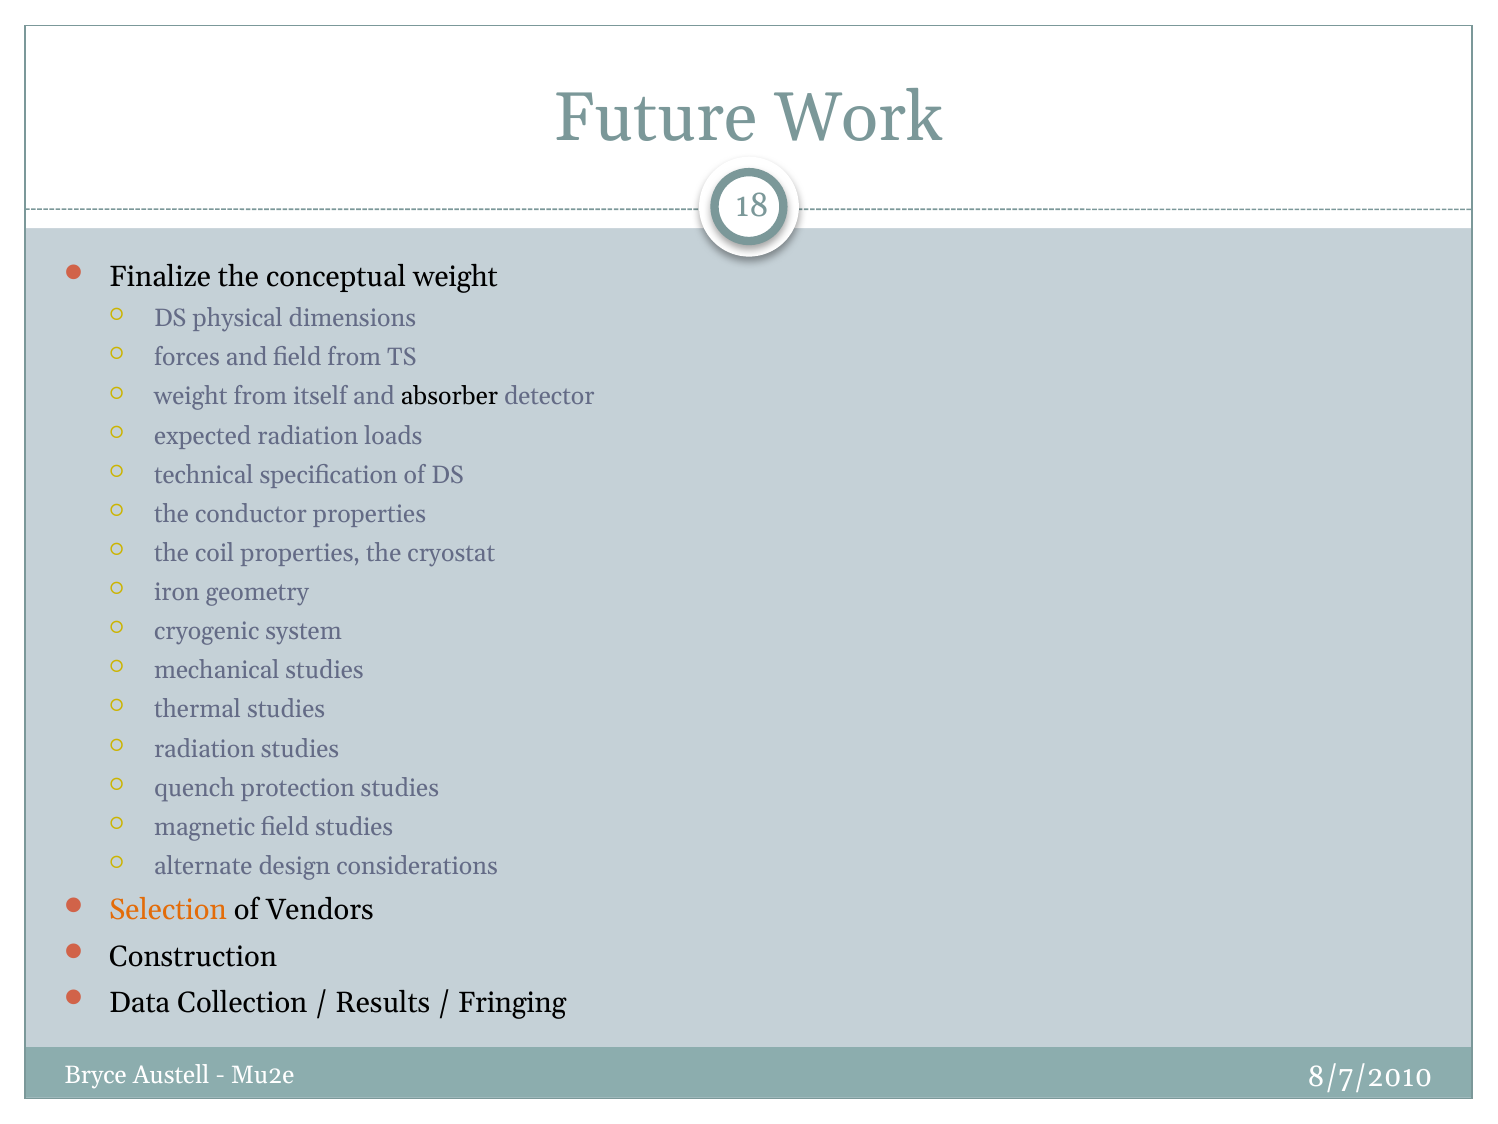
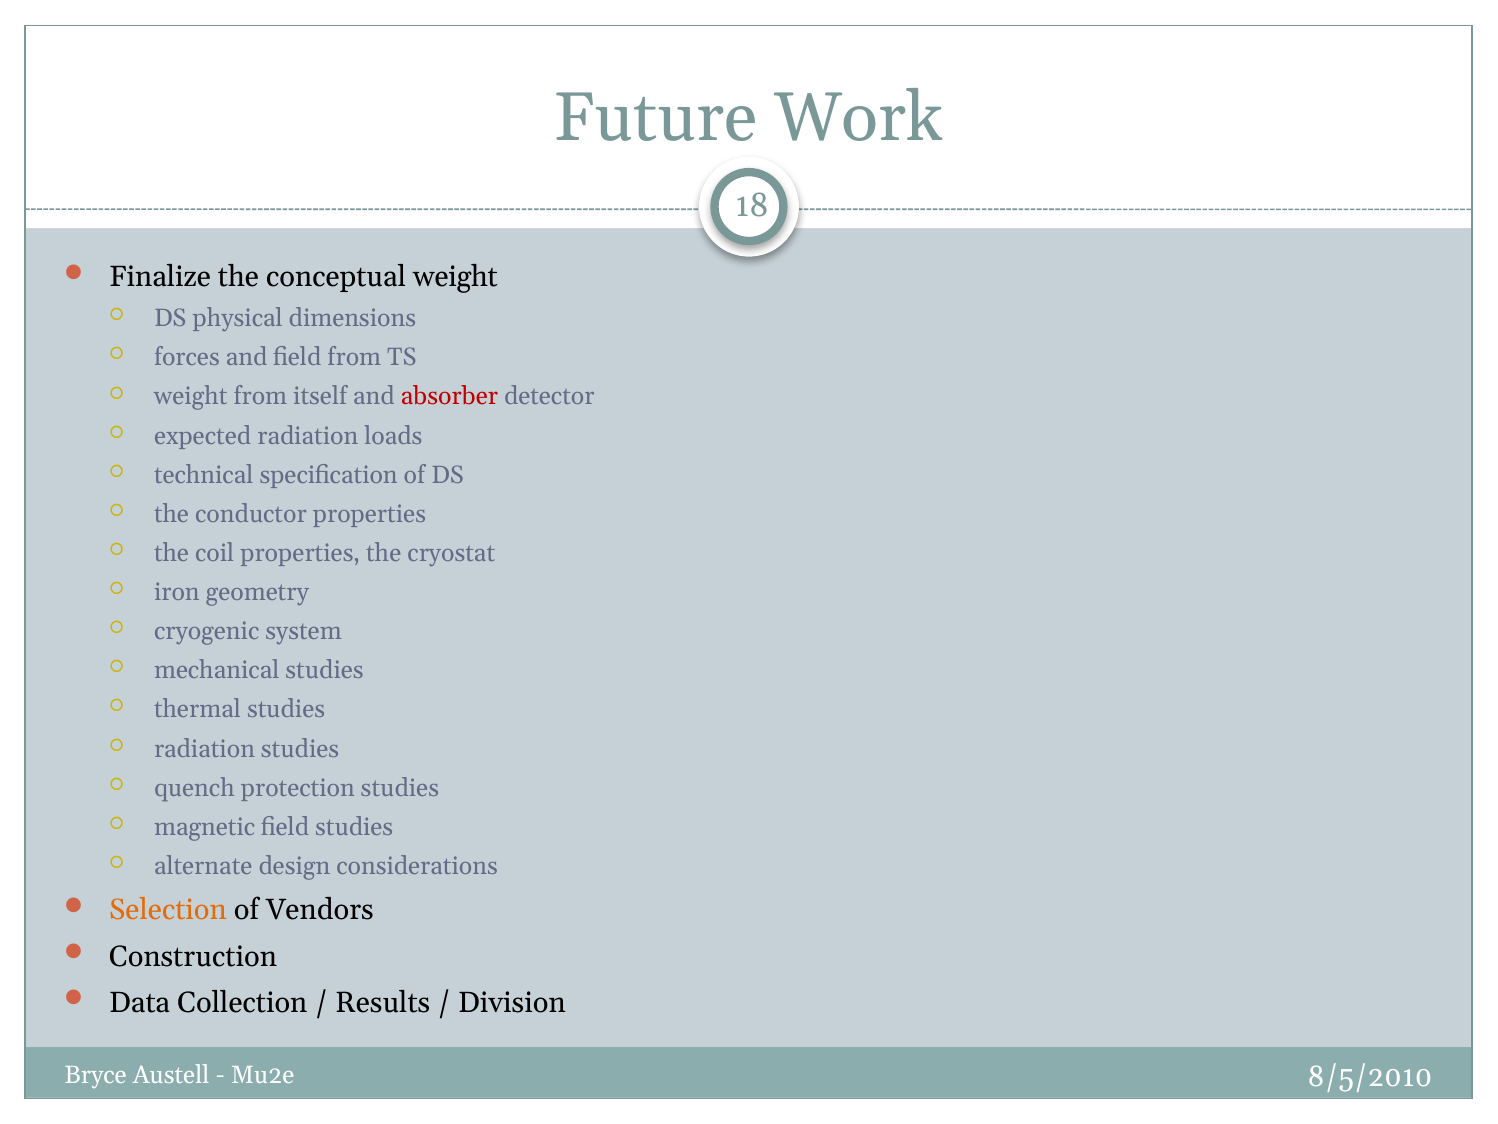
absorber colour: black -> red
Fringing: Fringing -> Division
8/7/2010: 8/7/2010 -> 8/5/2010
